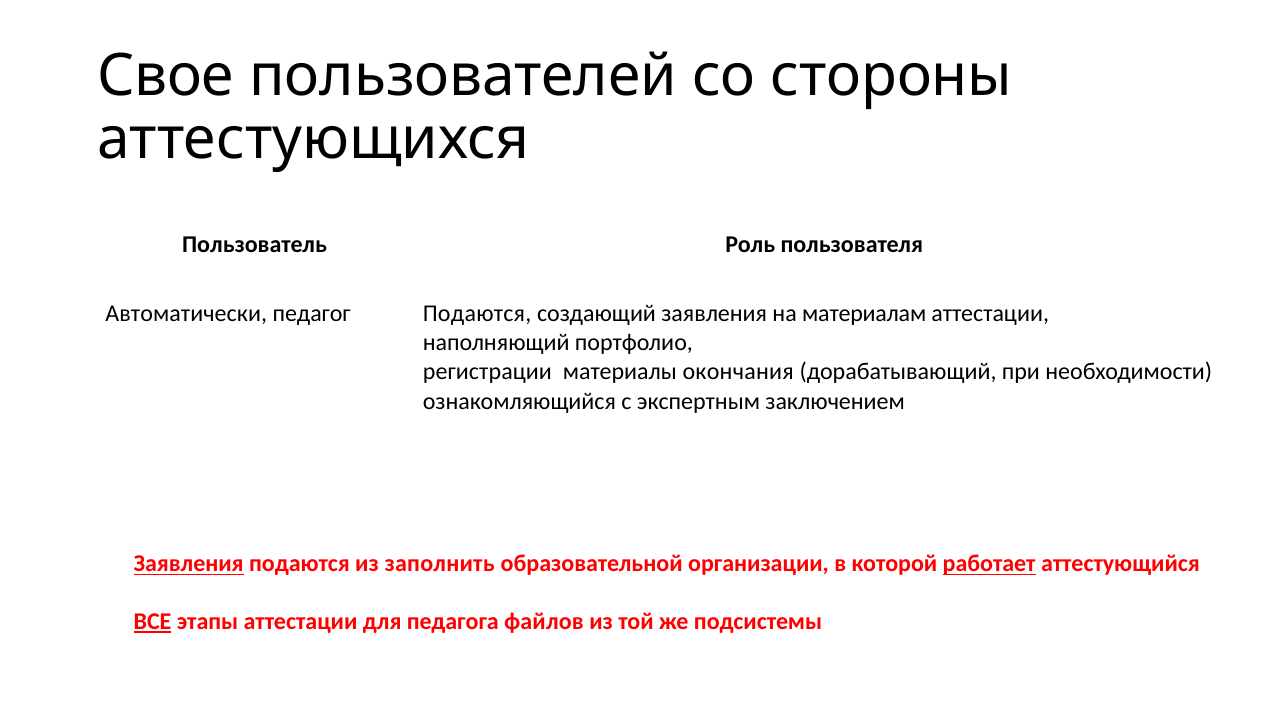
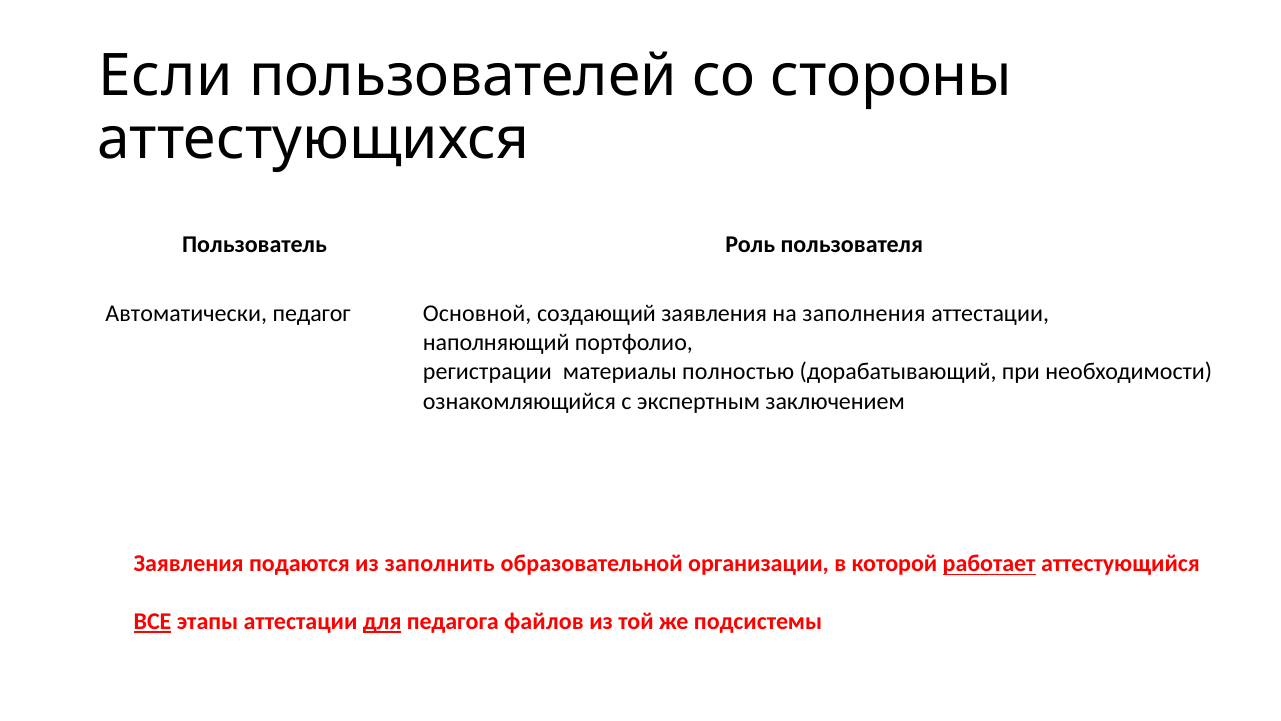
Свое: Свое -> Если
педагог Подаются: Подаются -> Основной
материалам: материалам -> заполнения
окончания: окончания -> полностью
Заявления at (189, 564) underline: present -> none
для underline: none -> present
